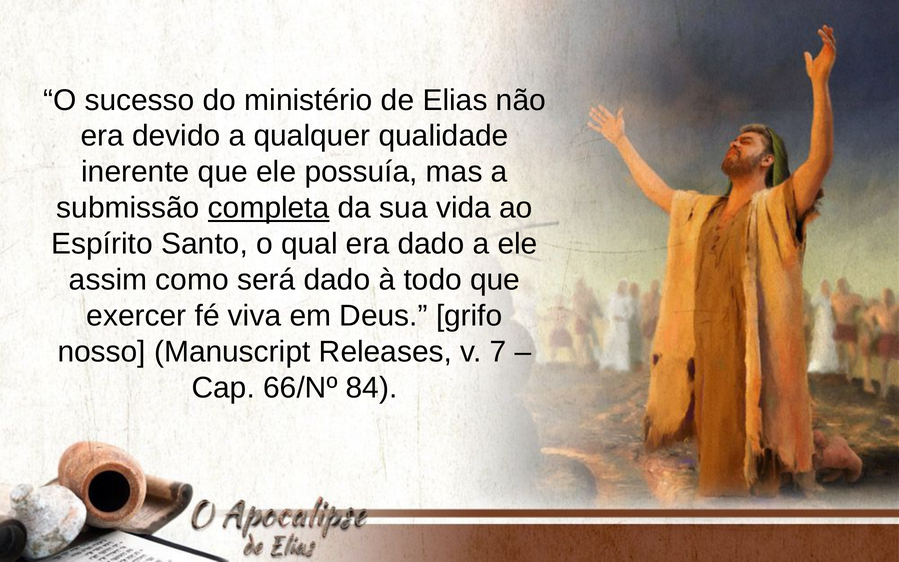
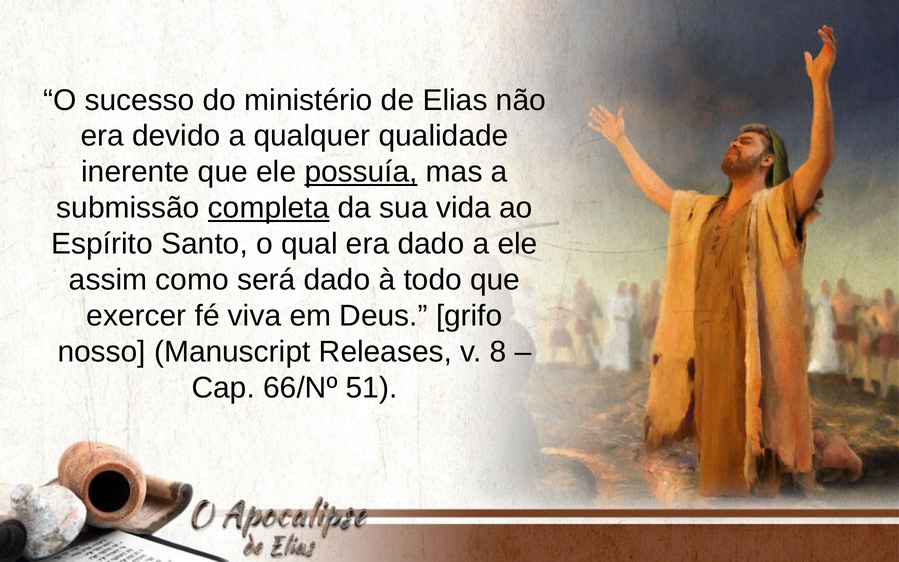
possuía underline: none -> present
7: 7 -> 8
84: 84 -> 51
